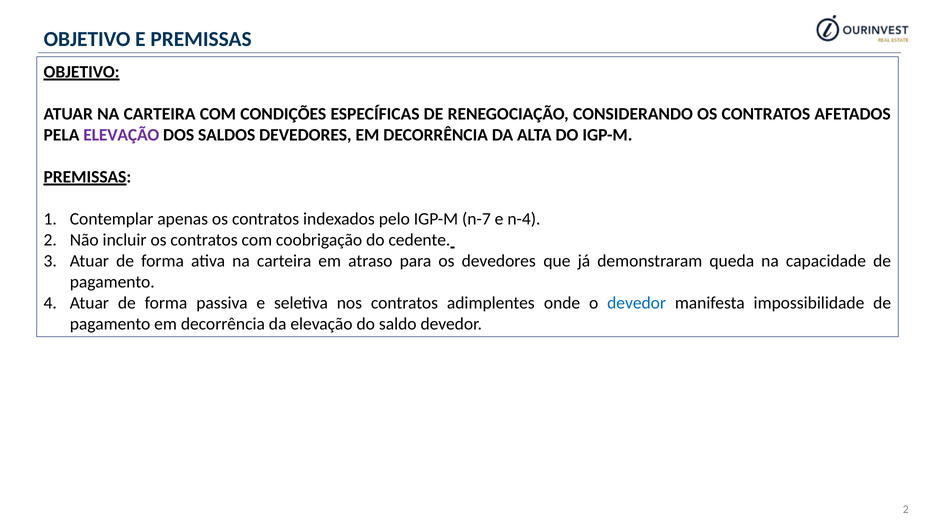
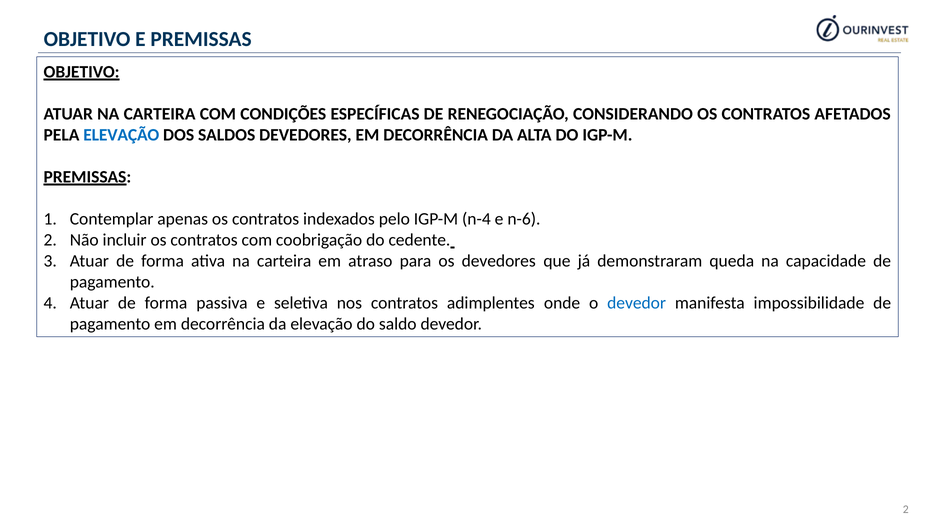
ELEVAÇÃO at (121, 135) colour: purple -> blue
n-7: n-7 -> n-4
n-4: n-4 -> n-6
